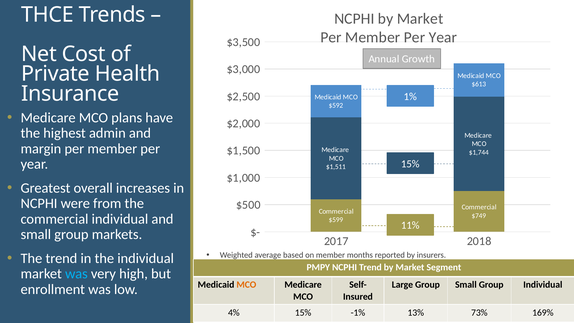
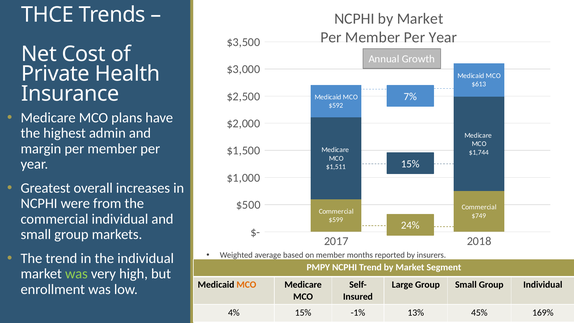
1%: 1% -> 7%
11%: 11% -> 24%
was at (76, 274) colour: light blue -> light green
73%: 73% -> 45%
